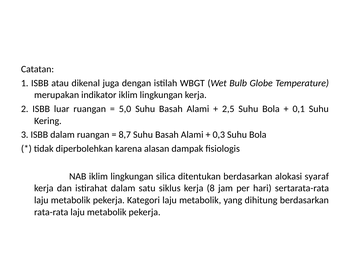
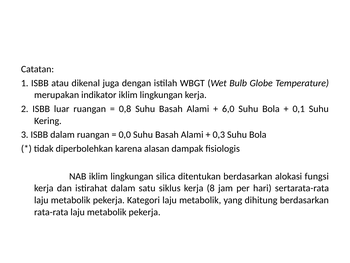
5,0: 5,0 -> 0,8
2,5: 2,5 -> 6,0
8,7: 8,7 -> 0,0
syaraf: syaraf -> fungsi
